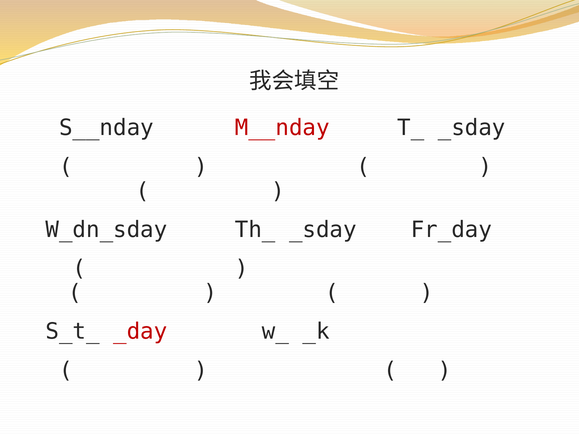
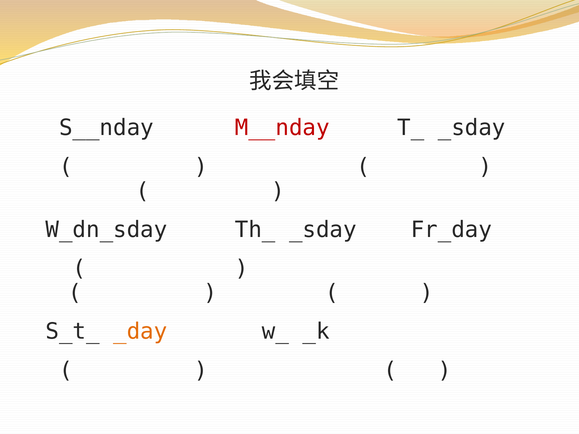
_day colour: red -> orange
